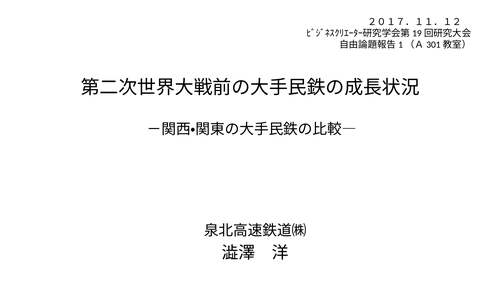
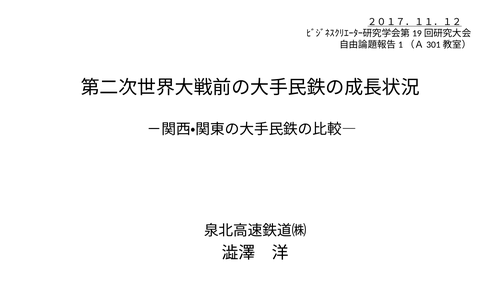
２０１７．１１．１２ underline: none -> present
